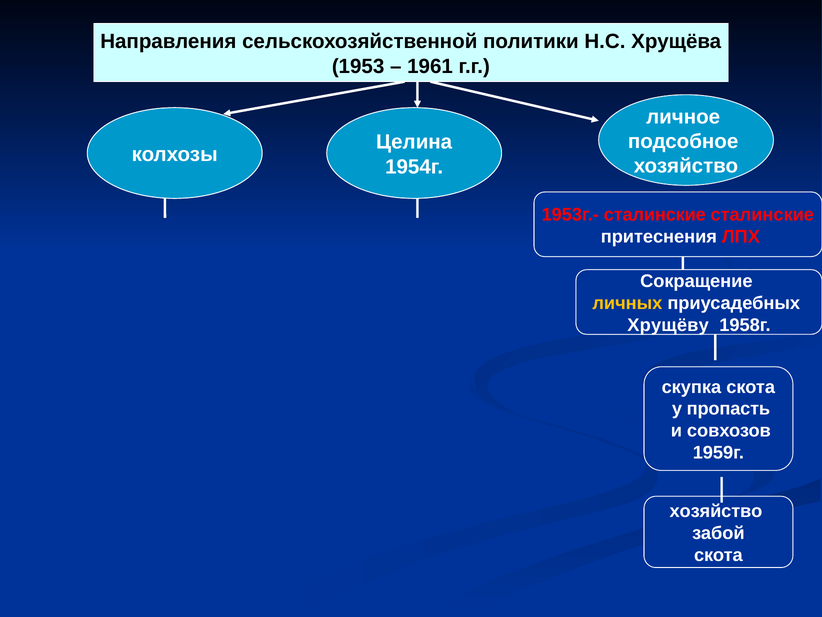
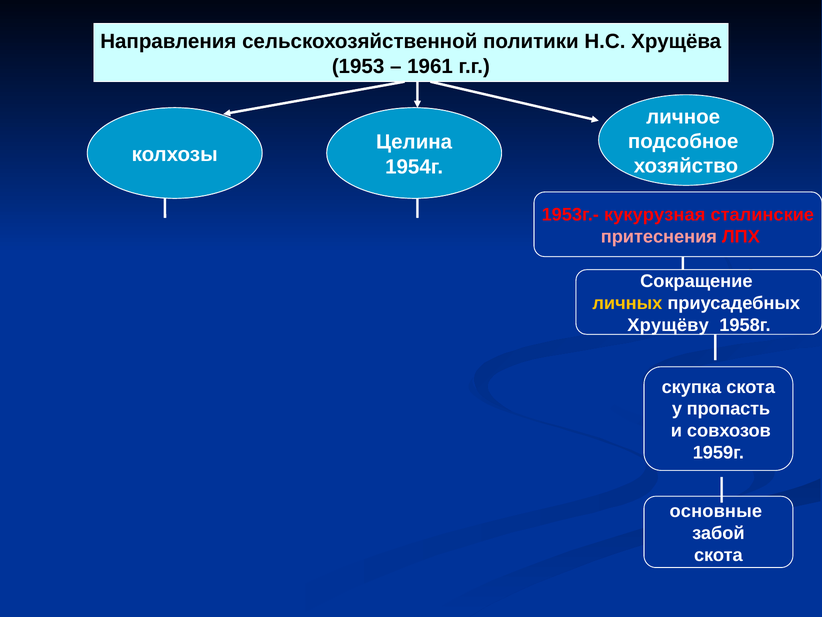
1953г.- сталинские: сталинские -> кукурузная
притеснения colour: white -> pink
хозяйство at (716, 511): хозяйство -> основные
